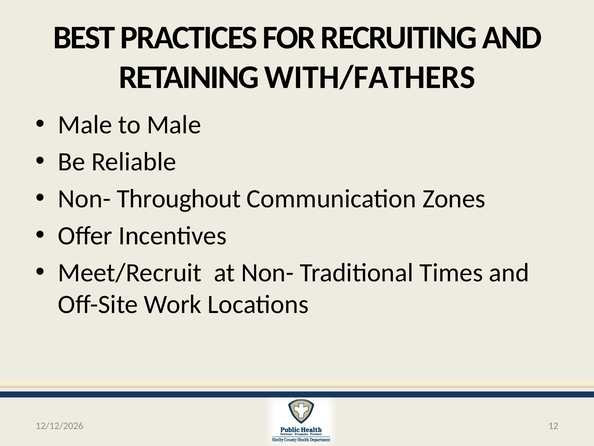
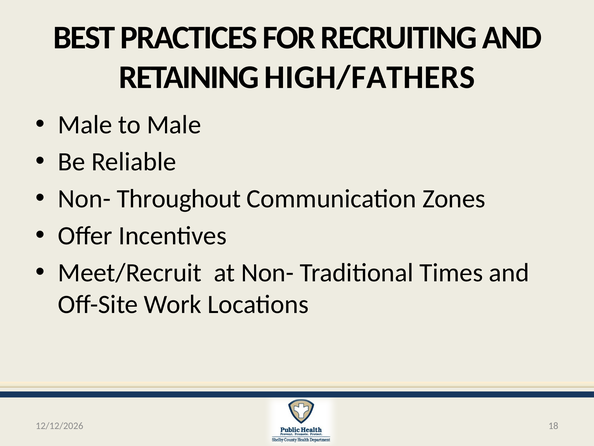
WITH/FATHERS: WITH/FATHERS -> HIGH/FATHERS
12: 12 -> 18
